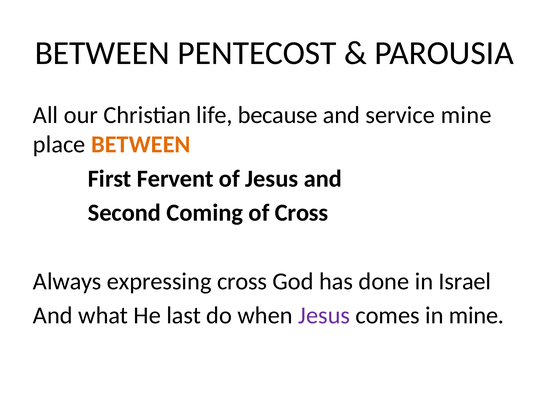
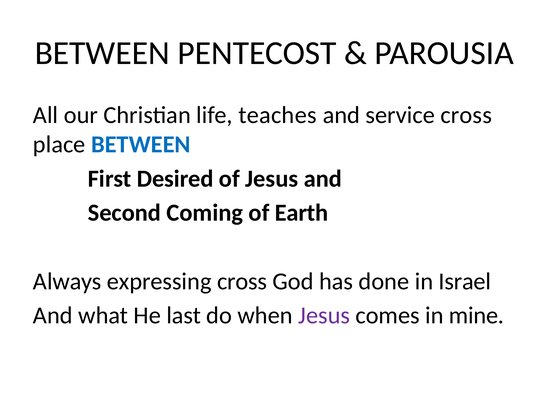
because: because -> teaches
service mine: mine -> cross
BETWEEN at (141, 144) colour: orange -> blue
Fervent: Fervent -> Desired
of Cross: Cross -> Earth
